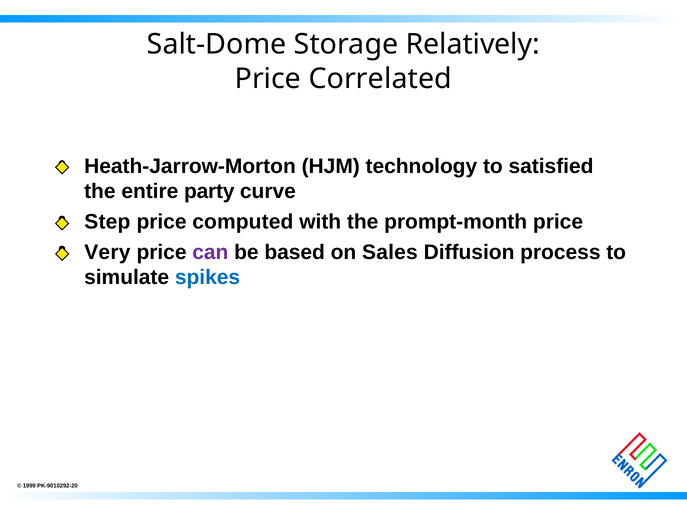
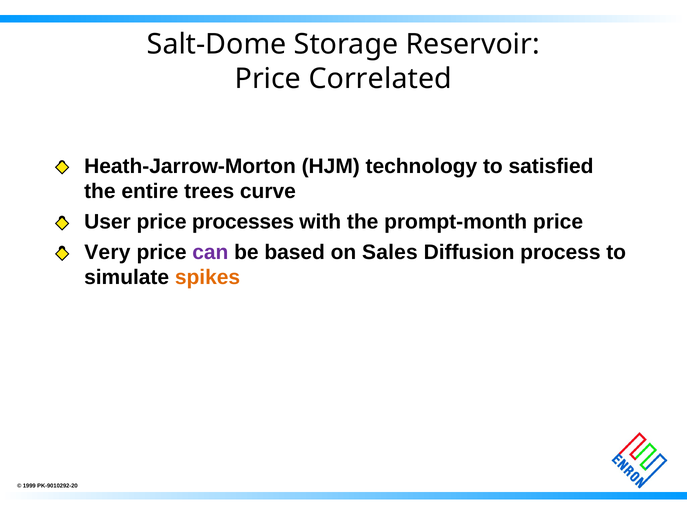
Relatively: Relatively -> Reservoir
party: party -> trees
Step: Step -> User
computed: computed -> processes
spikes colour: blue -> orange
